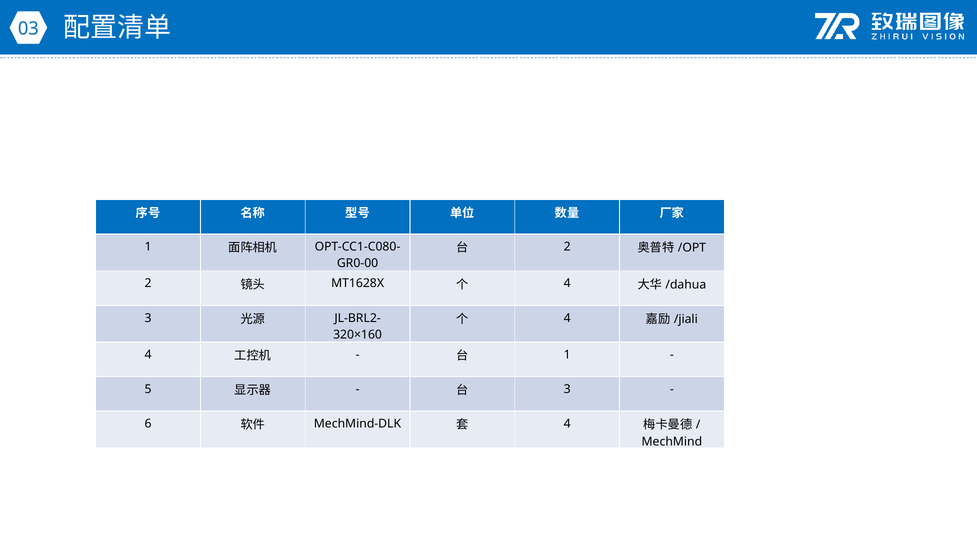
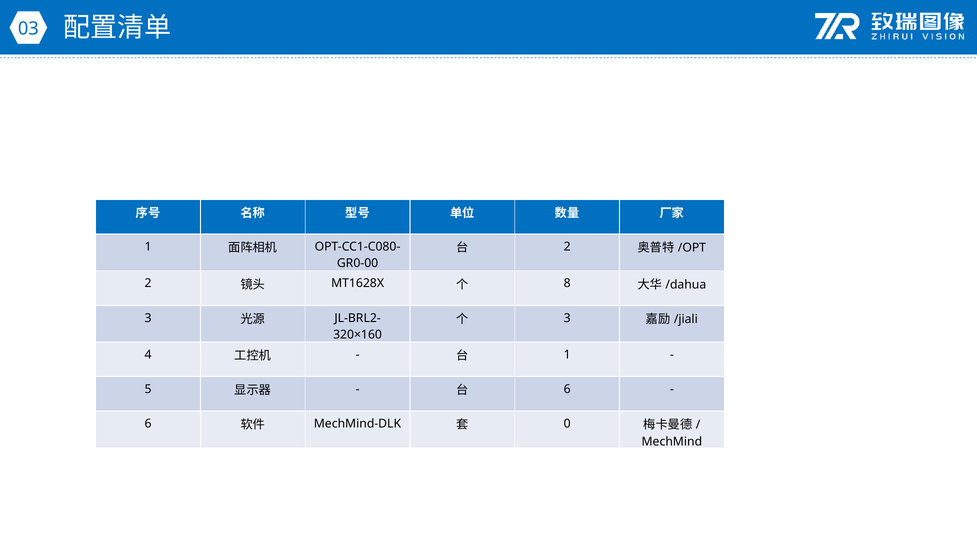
4 at (567, 284): 4 -> 8
4 at (567, 318): 4 -> 3
3 at (567, 390): 3 -> 6
4 at (567, 424): 4 -> 0
